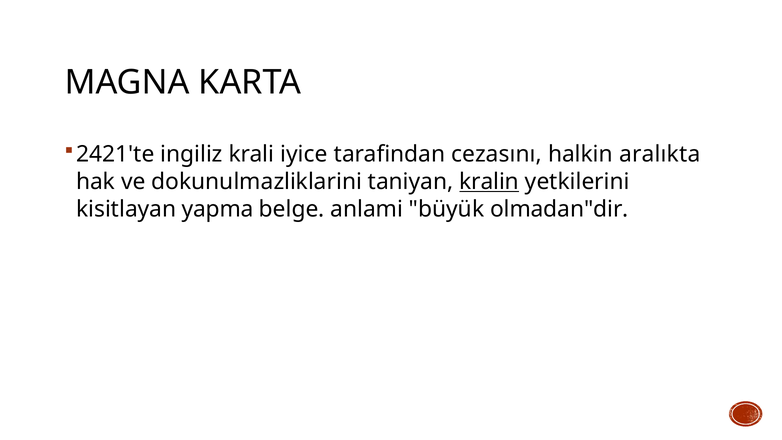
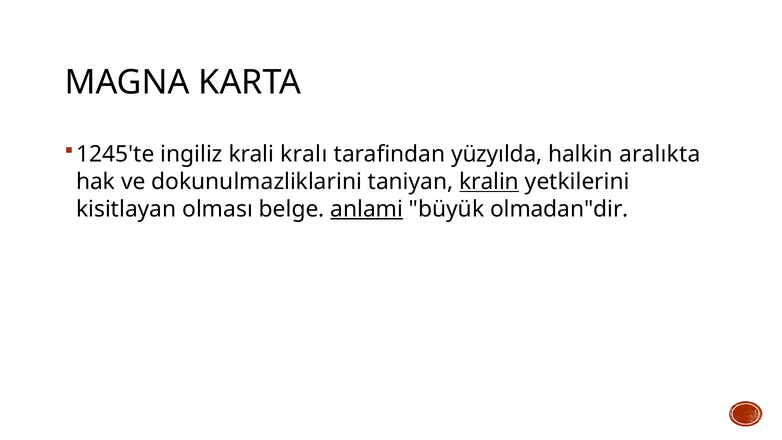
2421'te: 2421'te -> 1245'te
iyice: iyice -> kralı
cezasını: cezasını -> yüzyılda
yapma: yapma -> olması
anlami underline: none -> present
